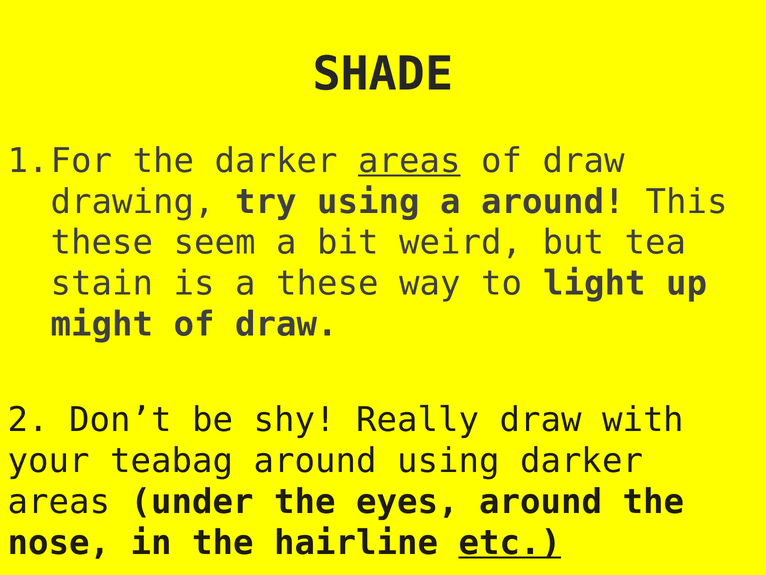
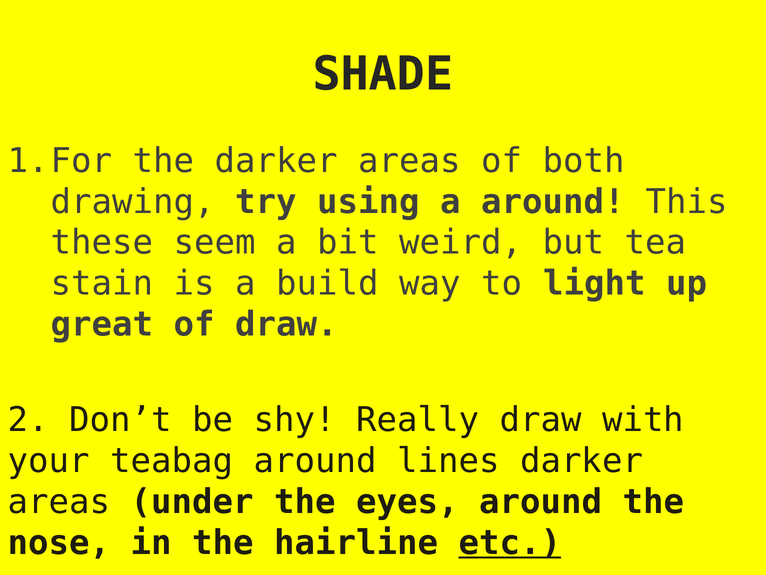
areas at (409, 161) underline: present -> none
draw at (584, 161): draw -> both
a these: these -> build
might: might -> great
around using: using -> lines
